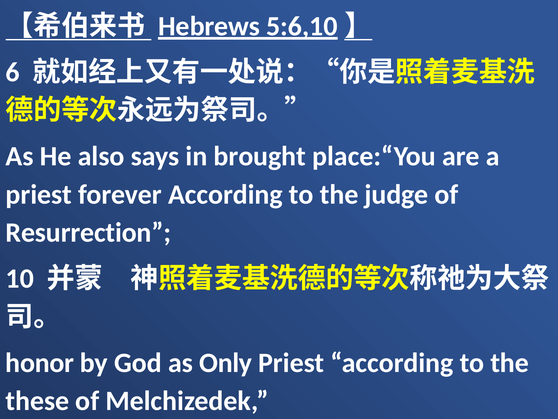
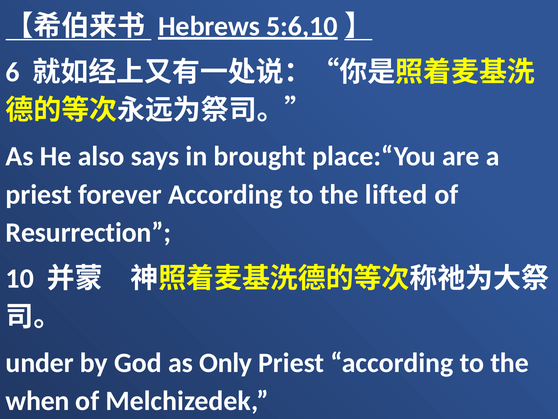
judge: judge -> lifted
honor: honor -> under
these: these -> when
